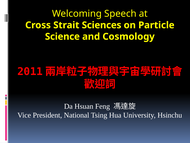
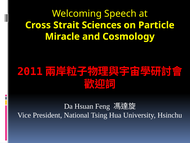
Science: Science -> Miracle
